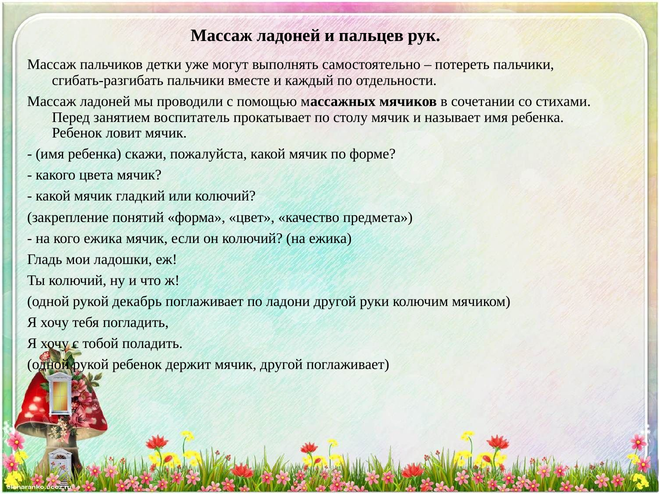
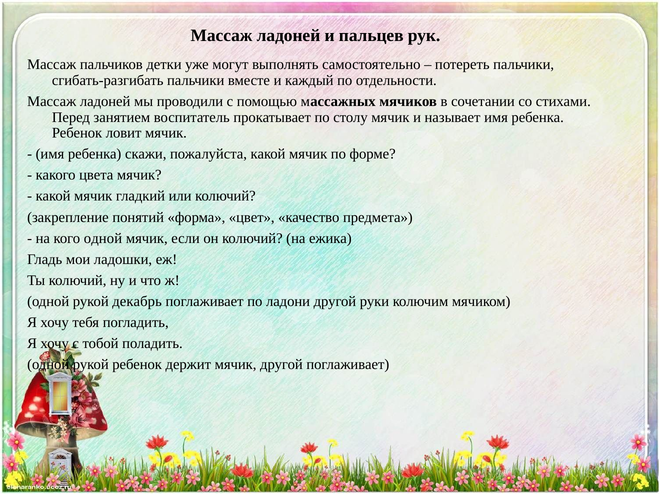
кого ежика: ежика -> одной
